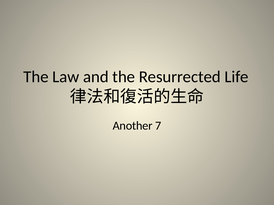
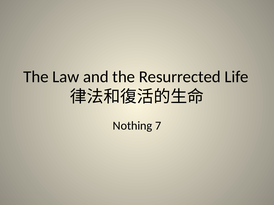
Another: Another -> Nothing
